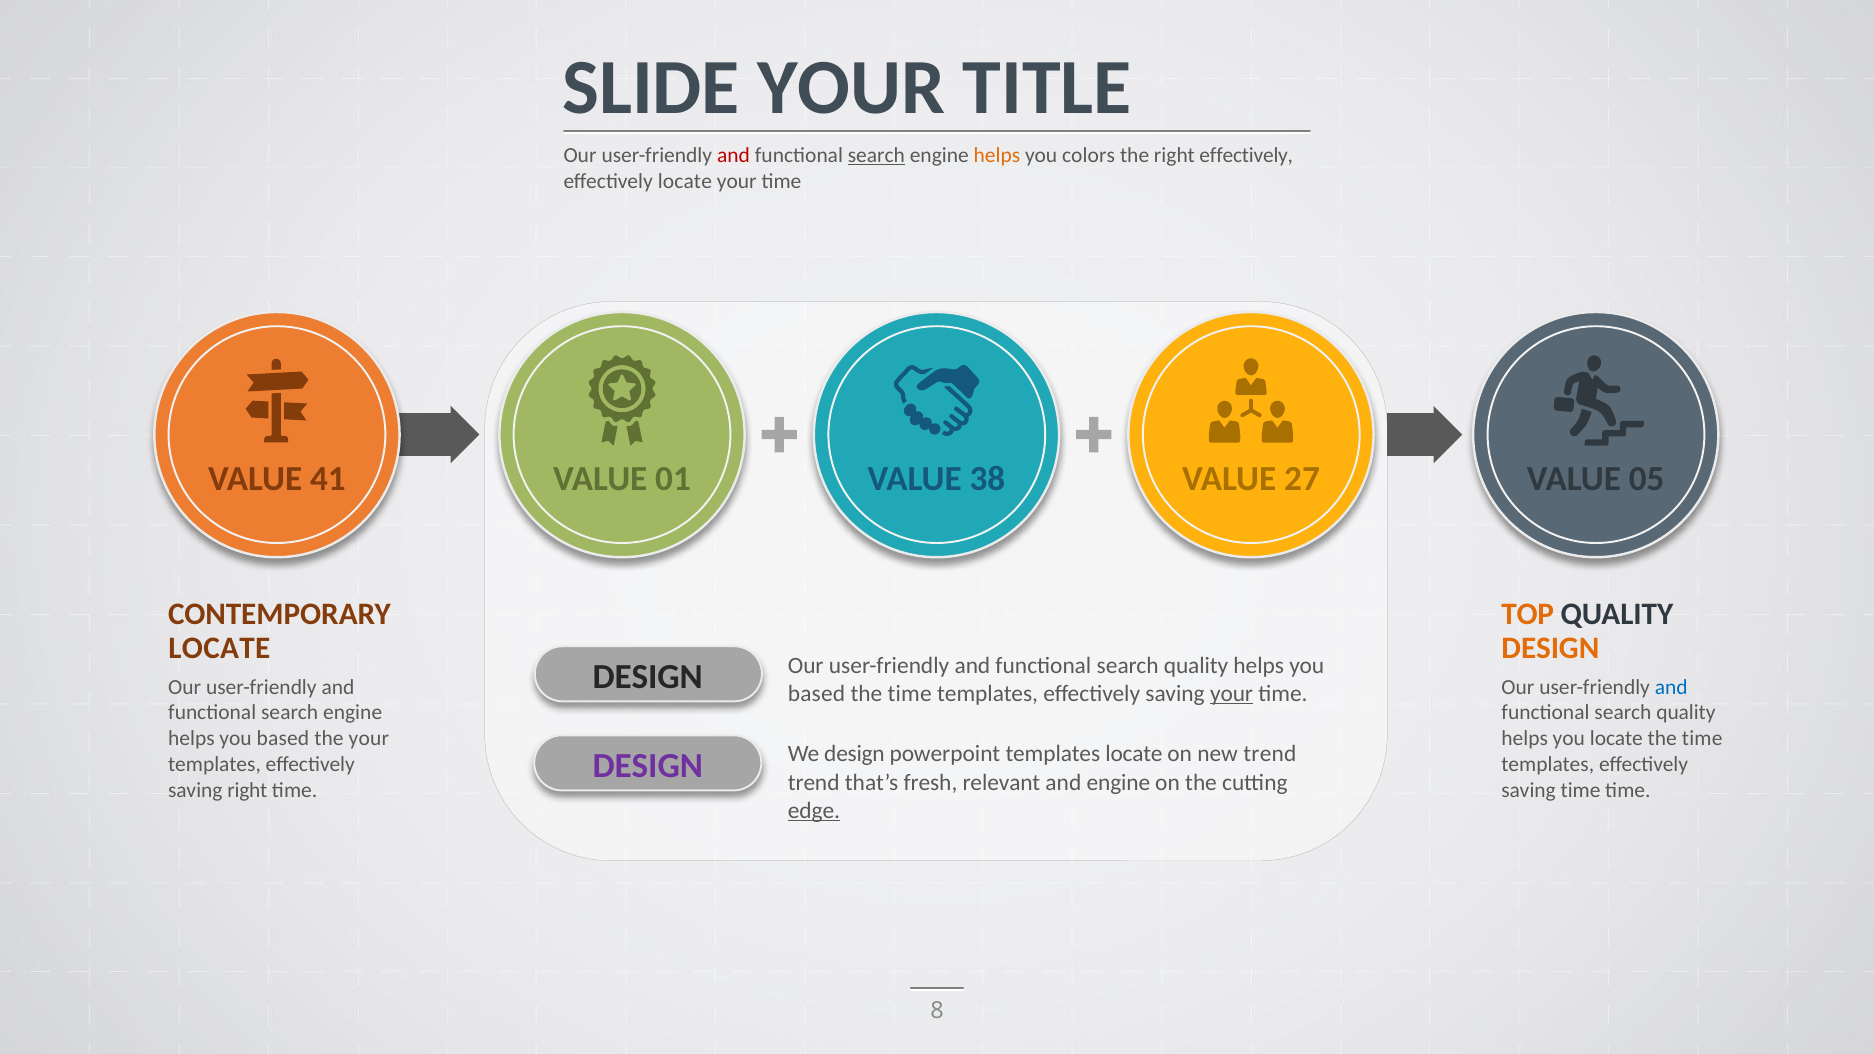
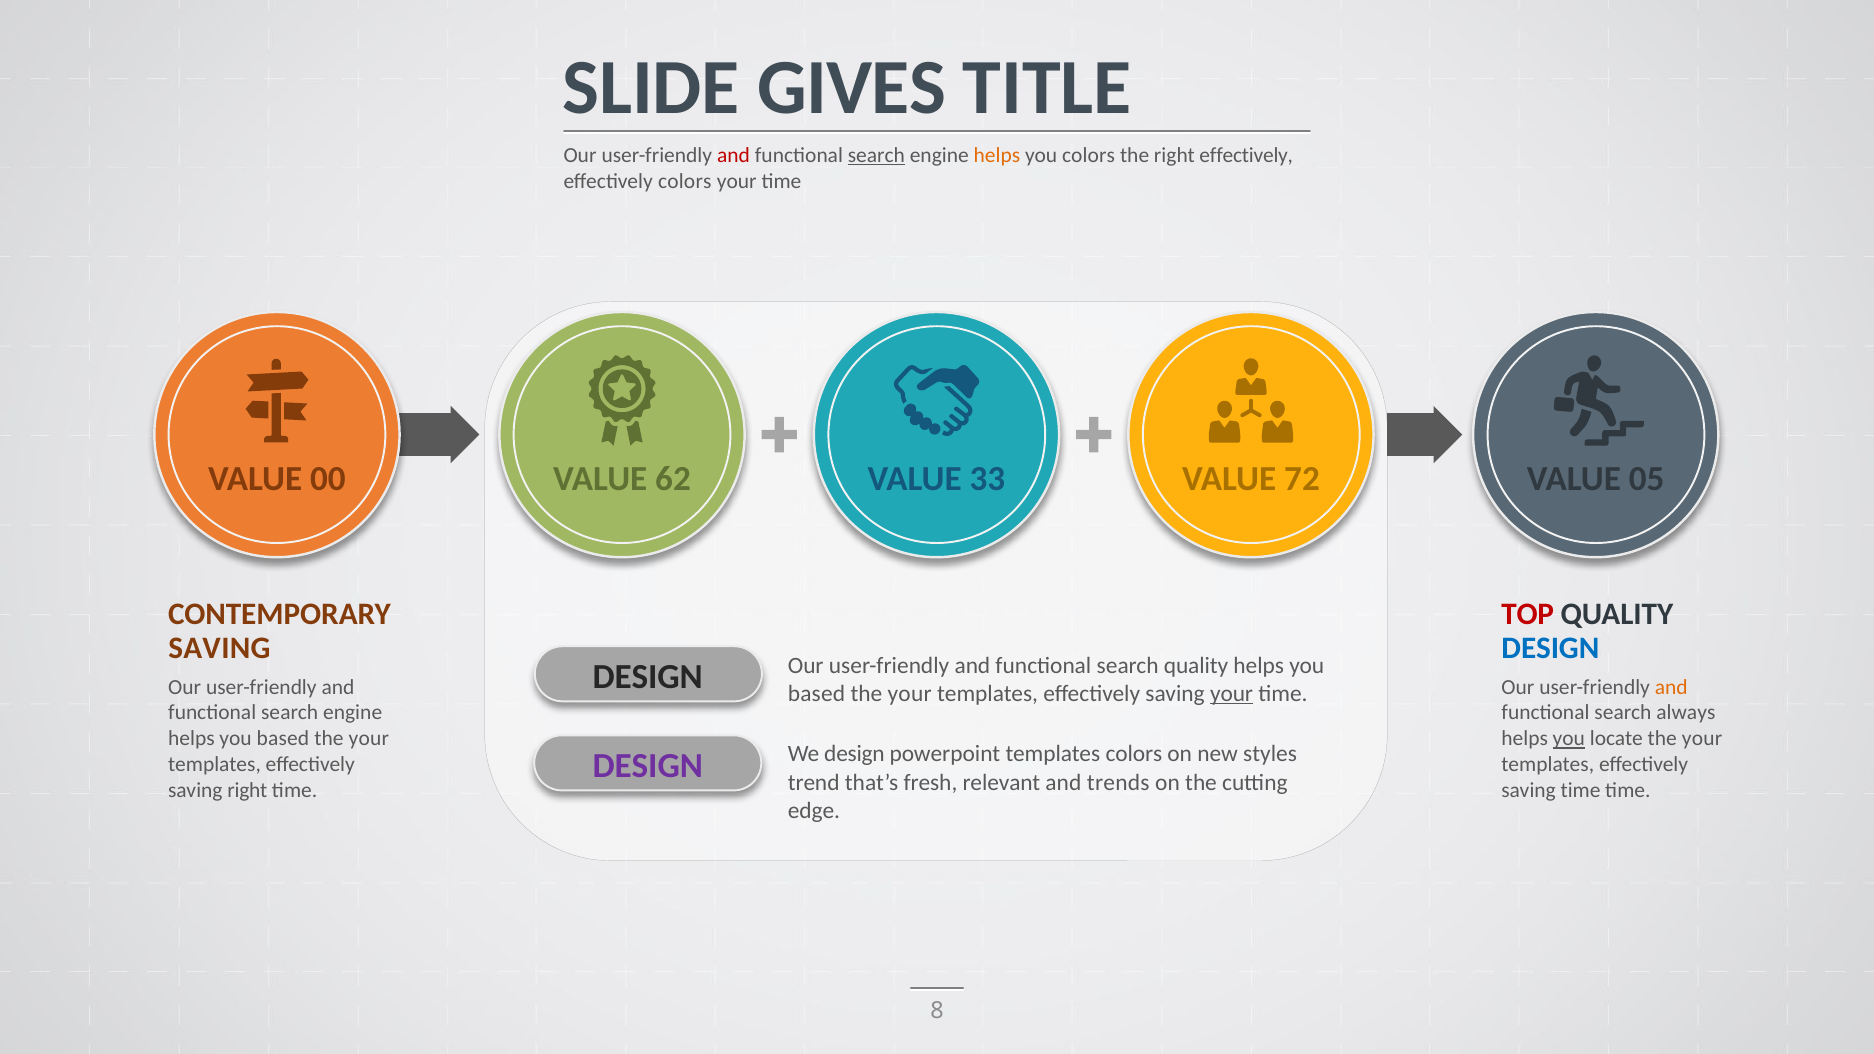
SLIDE YOUR: YOUR -> GIVES
effectively locate: locate -> colors
41: 41 -> 00
01: 01 -> 62
38: 38 -> 33
27: 27 -> 72
TOP colour: orange -> red
LOCATE at (219, 648): LOCATE -> SAVING
DESIGN at (1550, 648) colour: orange -> blue
and at (1671, 687) colour: blue -> orange
time at (910, 694): time -> your
quality at (1686, 713): quality -> always
you at (1569, 739) underline: none -> present
locate the time: time -> your
templates locate: locate -> colors
new trend: trend -> styles
and engine: engine -> trends
edge underline: present -> none
